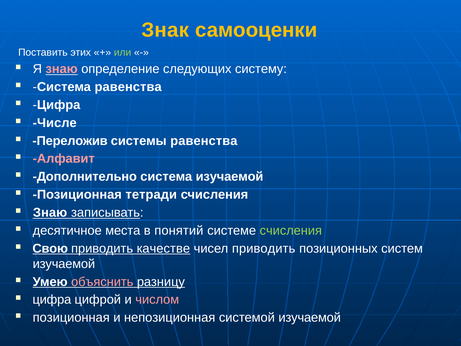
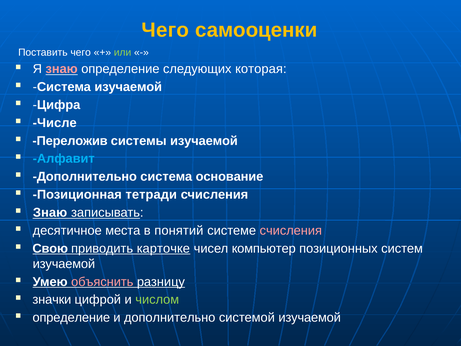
Знак at (165, 30): Знак -> Чего
Поставить этих: этих -> чего
систему: систему -> которая
Система равенства: равенства -> изучаемой
системы равенства: равенства -> изучаемой
Алфавит colour: pink -> light blue
система изучаемой: изучаемой -> основание
счисления at (291, 230) colour: light green -> pink
качестве: качестве -> карточке
чисел приводить: приводить -> компьютер
цифра at (52, 300): цифра -> значки
числом colour: pink -> light green
позиционная at (71, 317): позиционная -> определение
и непозиционная: непозиционная -> дополнительно
